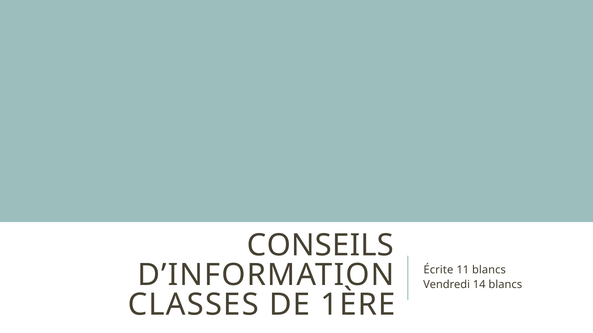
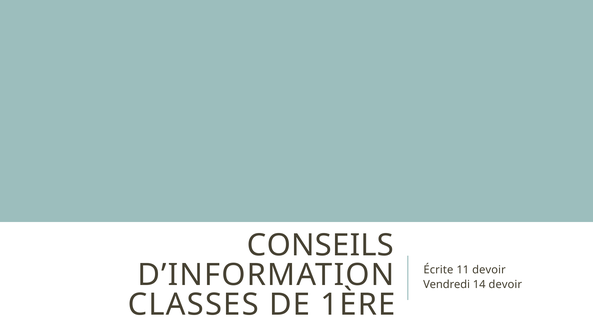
11 blancs: blancs -> devoir
14 blancs: blancs -> devoir
